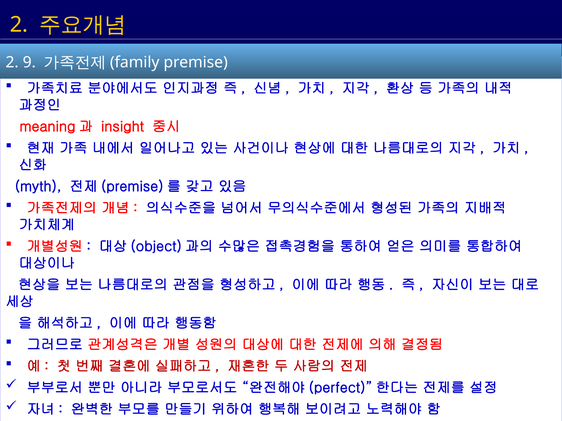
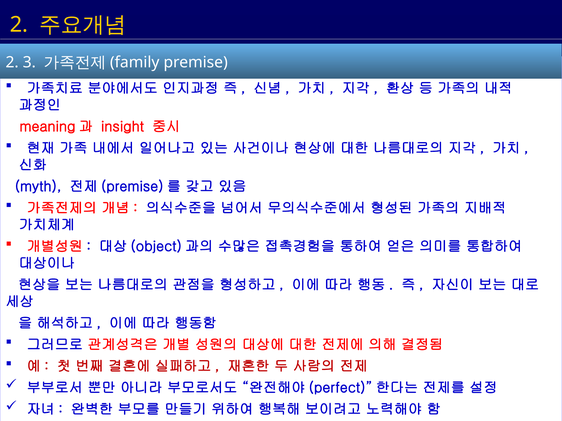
9: 9 -> 3
